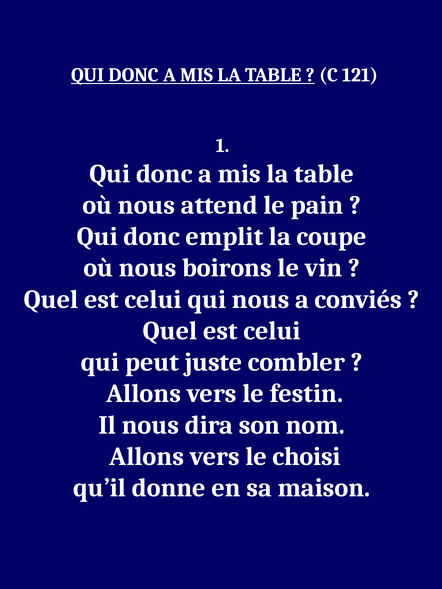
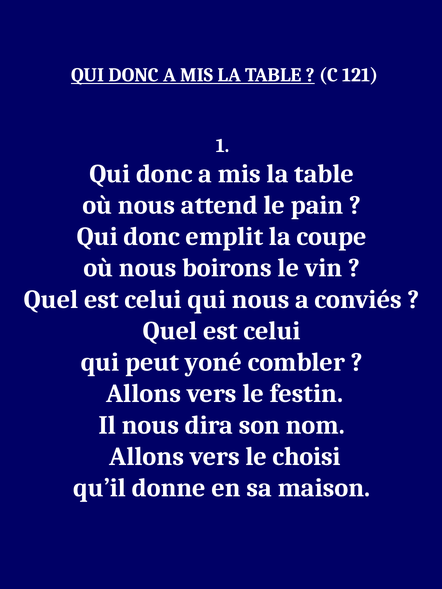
juste: juste -> yoné
